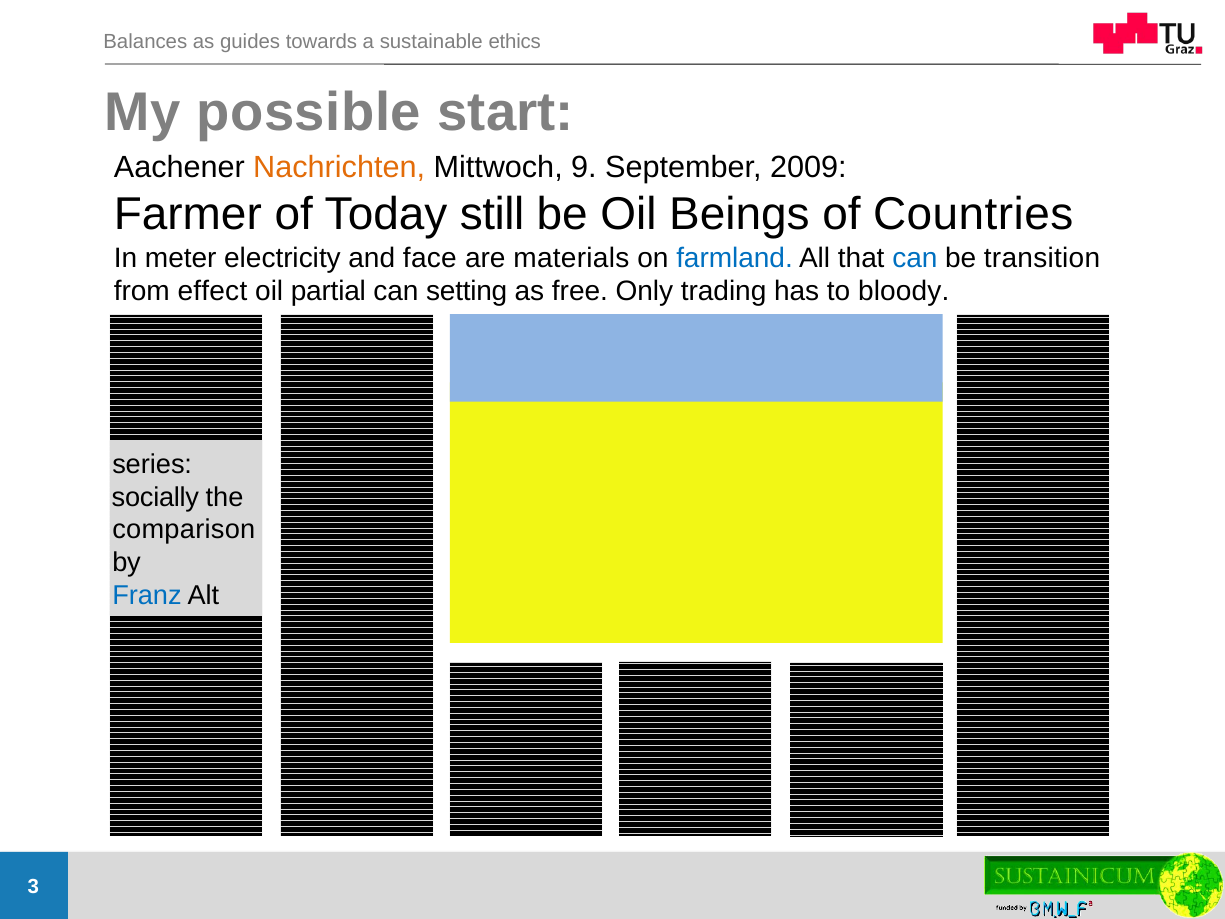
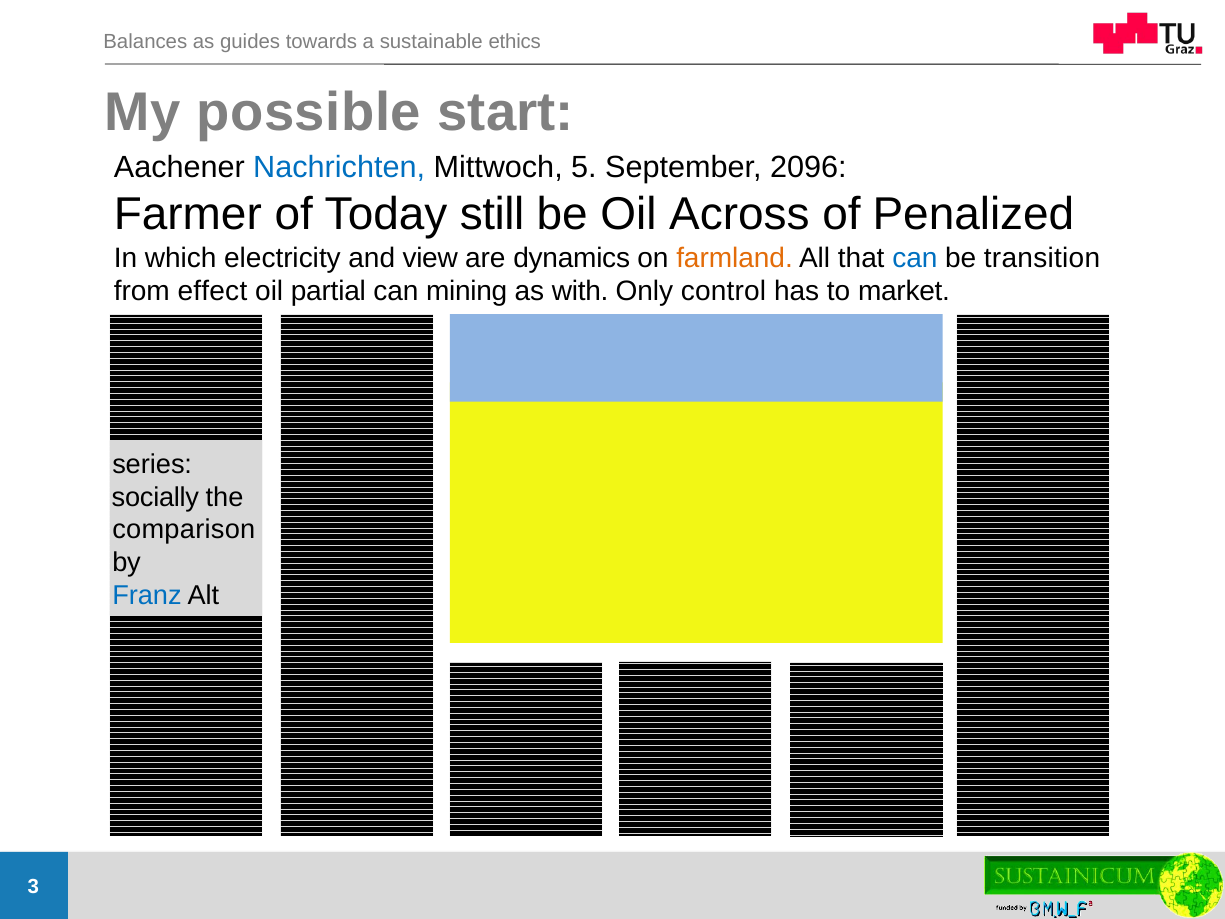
Nachrichten colour: orange -> blue
9: 9 -> 5
2009: 2009 -> 2096
Beings: Beings -> Across
Countries: Countries -> Penalized
meter: meter -> which
face: face -> view
materials: materials -> dynamics
farmland colour: blue -> orange
setting: setting -> mining
free: free -> with
trading: trading -> control
bloody: bloody -> market
